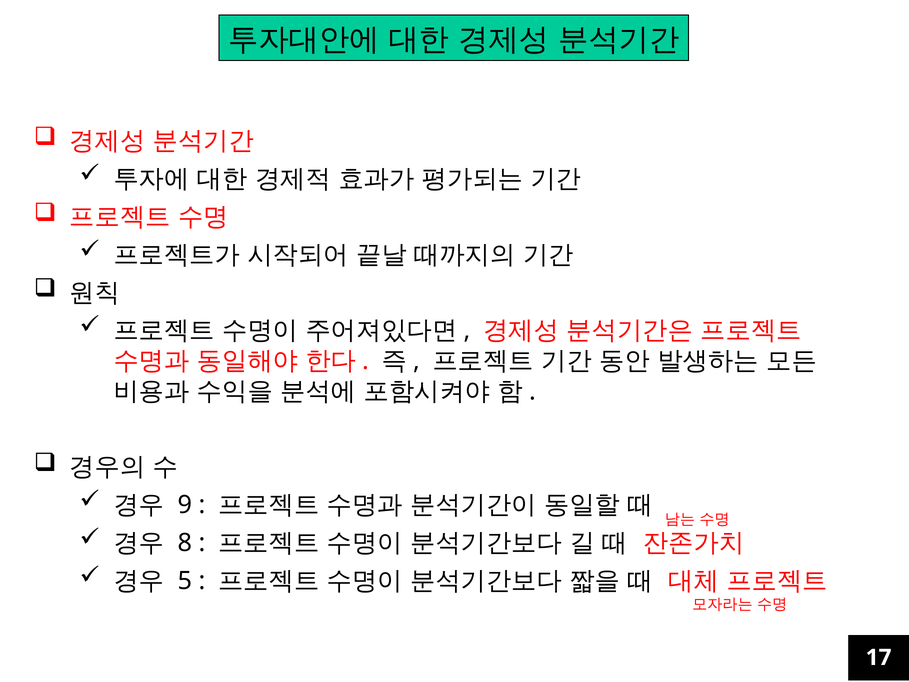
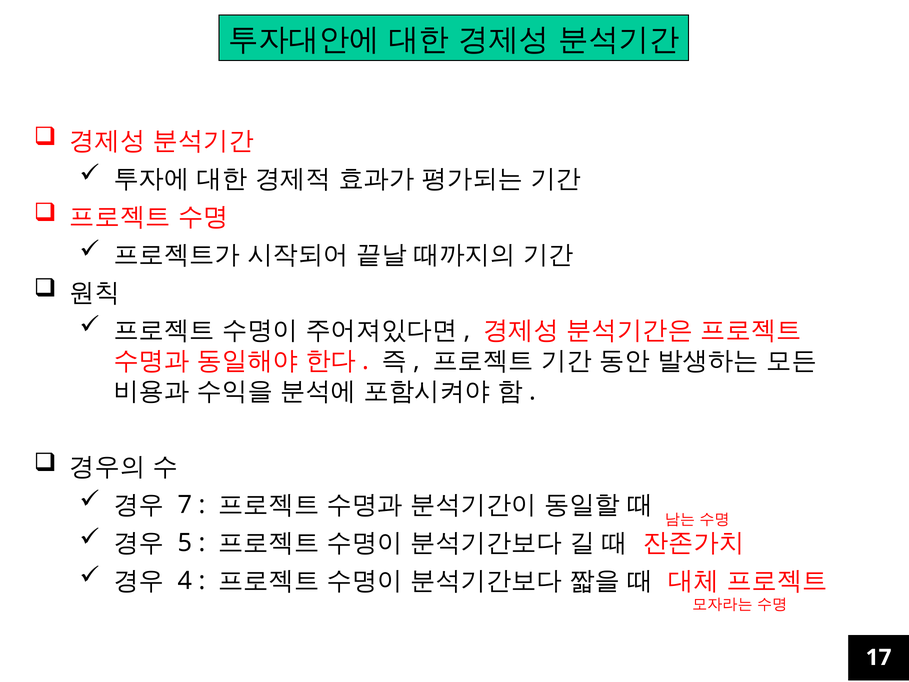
9: 9 -> 7
8: 8 -> 5
5: 5 -> 4
